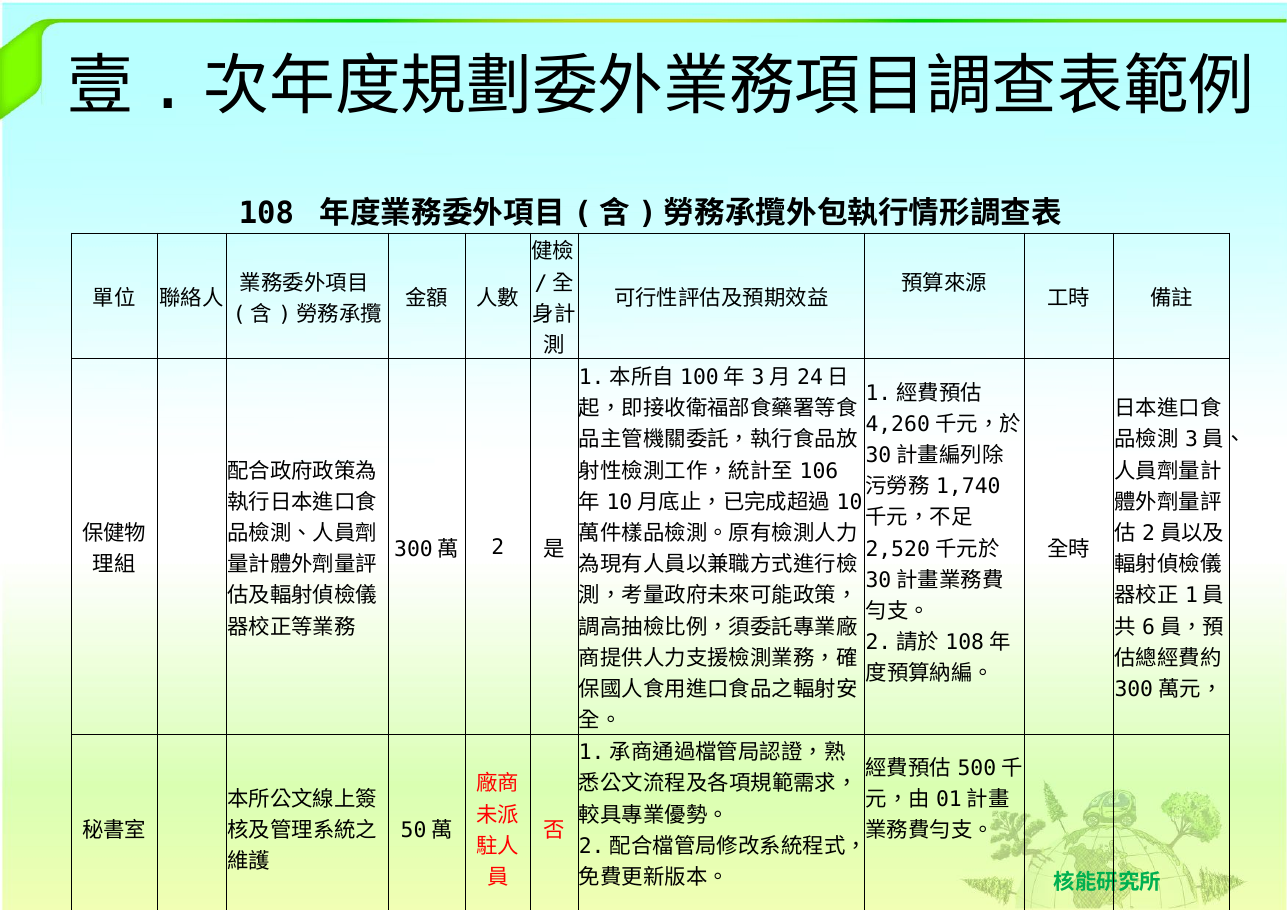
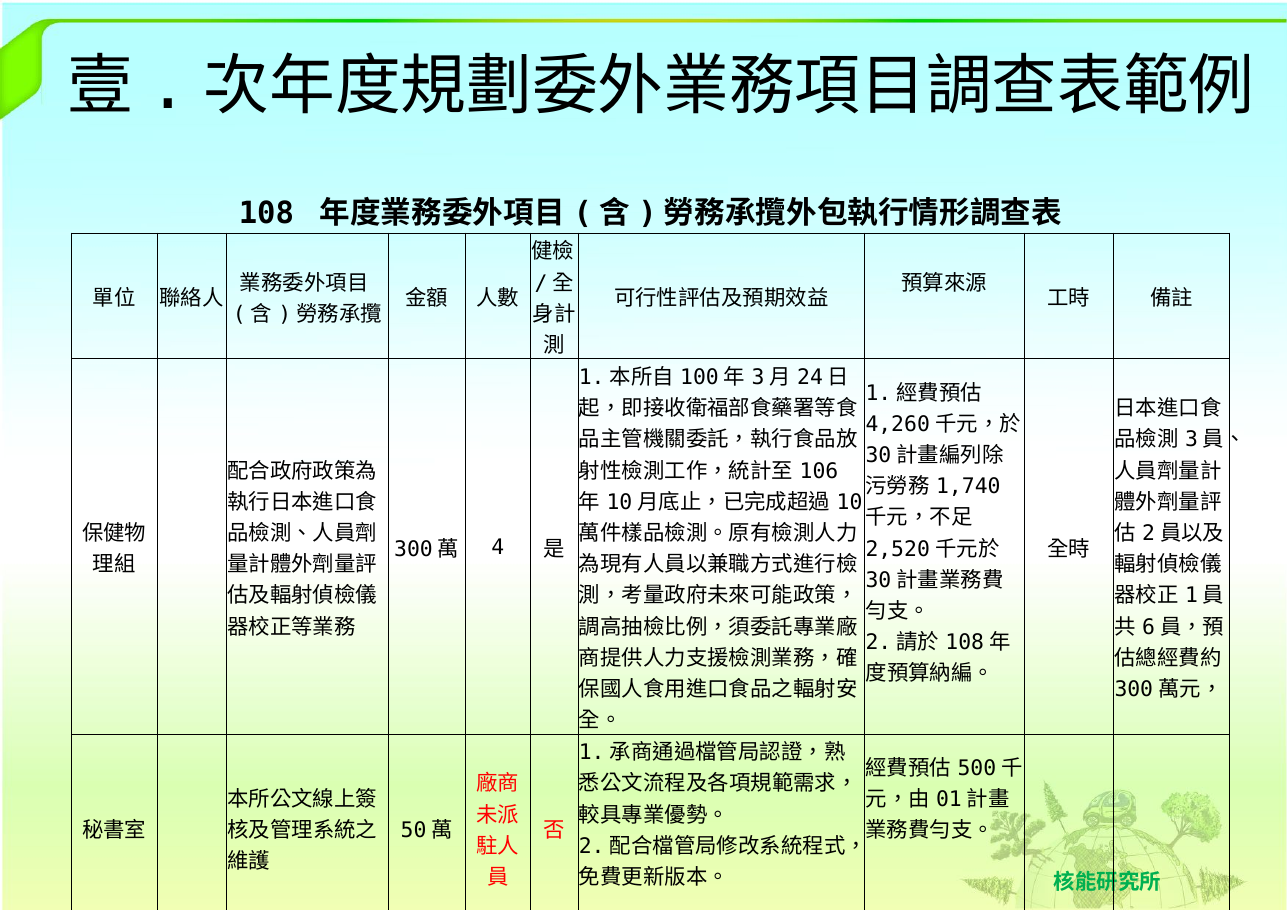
2: 2 -> 4
